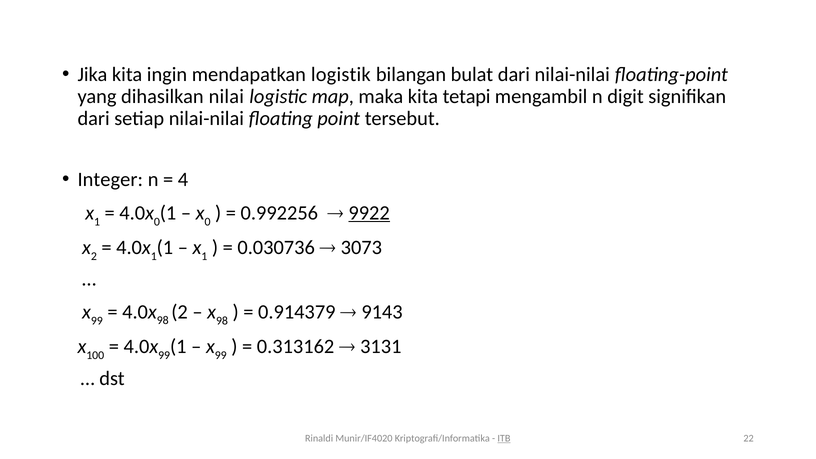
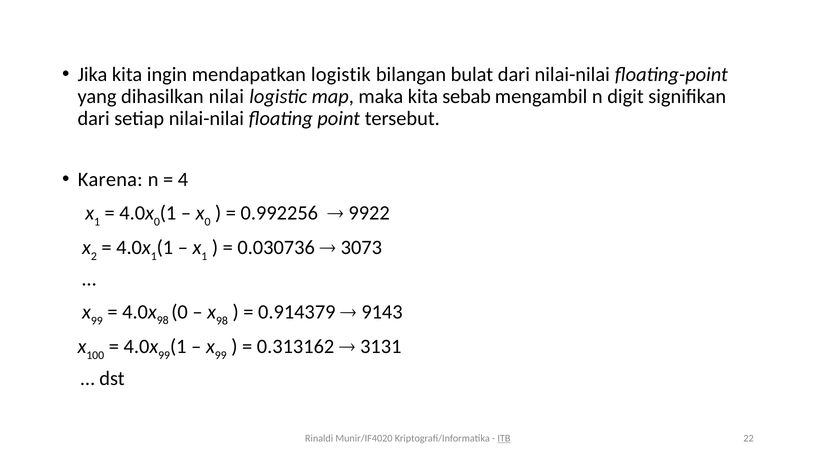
tetapi: tetapi -> sebab
Integer: Integer -> Karena
9922 underline: present -> none
2 at (180, 312): 2 -> 0
